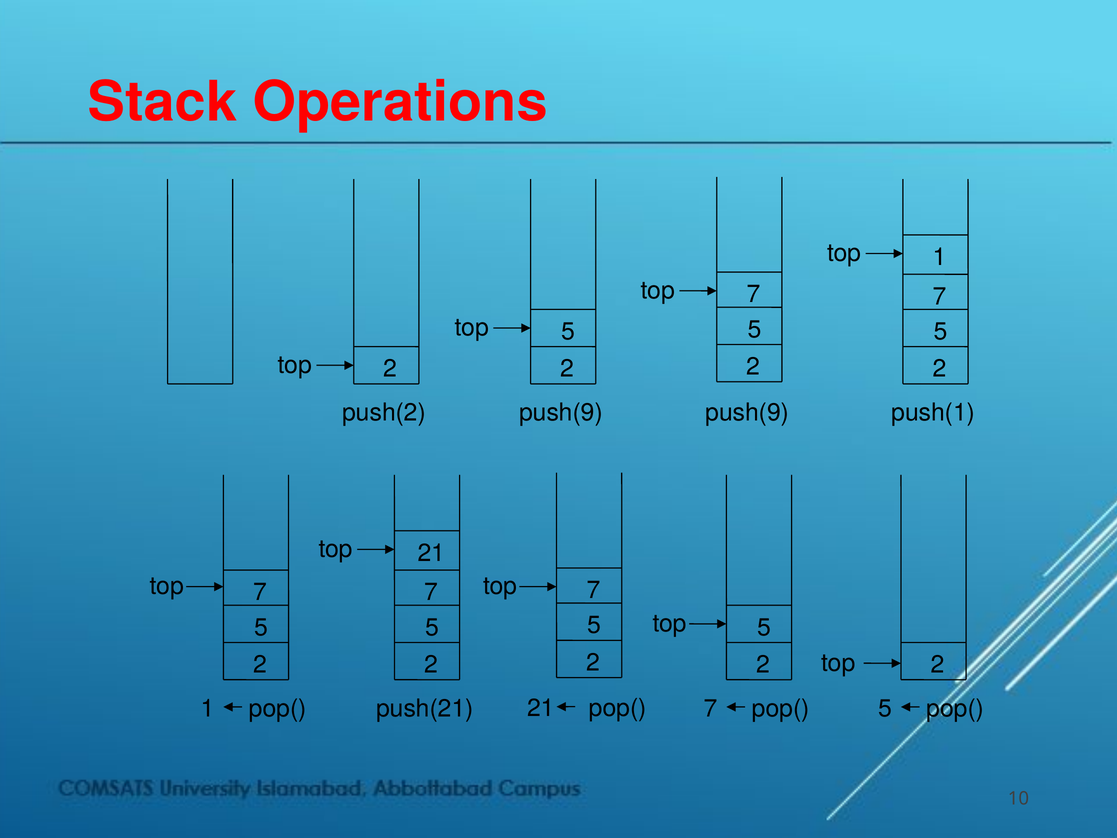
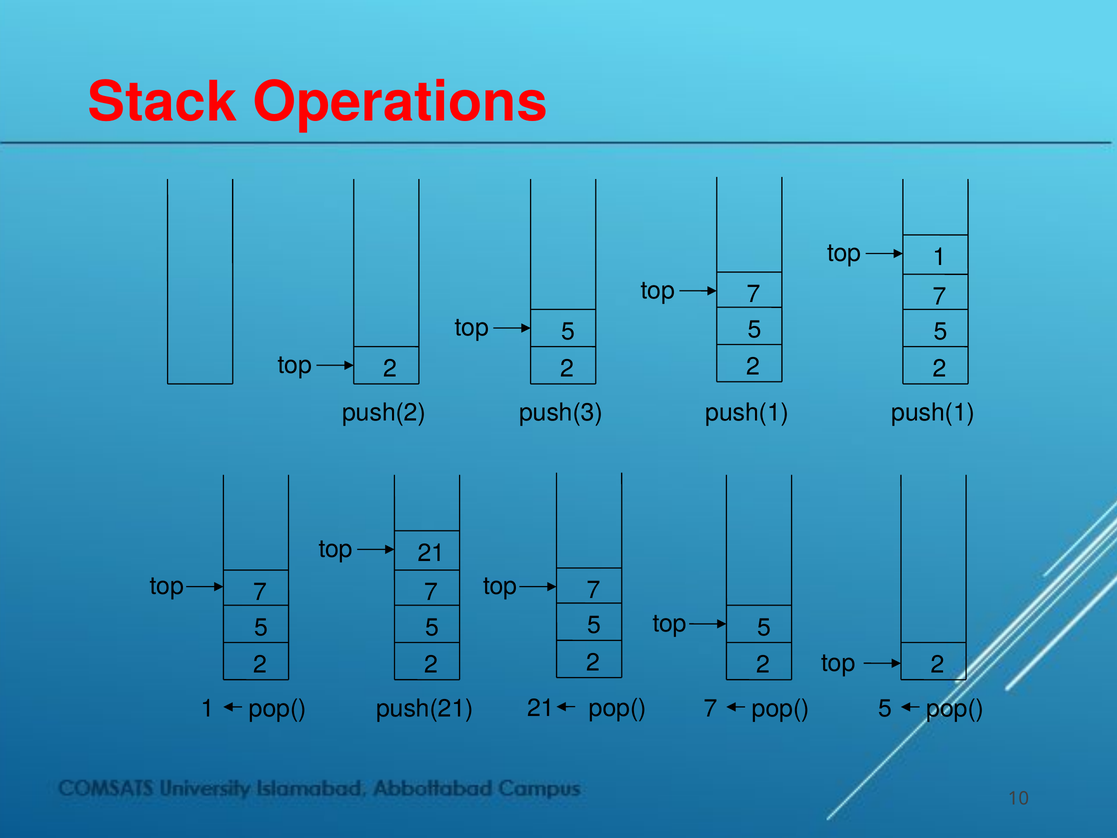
push(9 at (747, 412): push(9 -> push(1
push(9 at (561, 412): push(9 -> push(3
